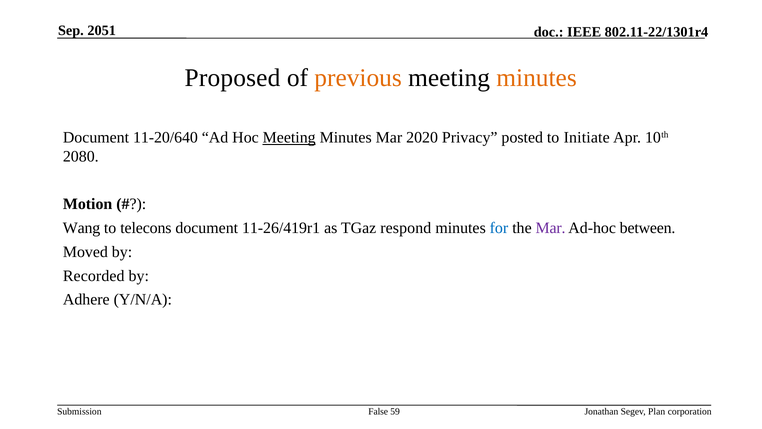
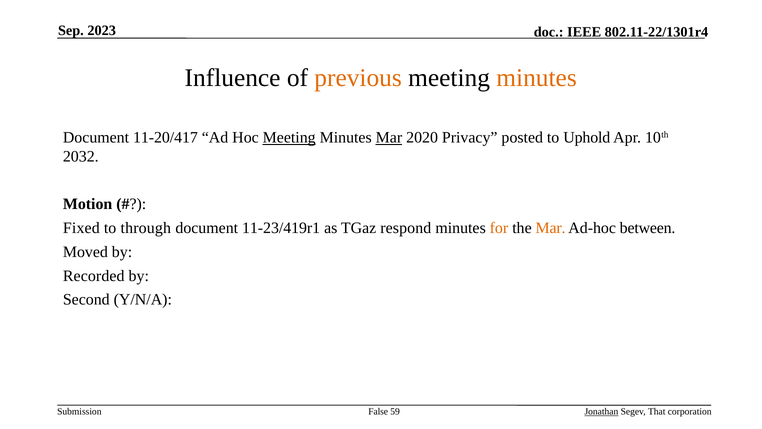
2051: 2051 -> 2023
Proposed: Proposed -> Influence
11-20/640: 11-20/640 -> 11-20/417
Mar at (389, 137) underline: none -> present
Initiate: Initiate -> Uphold
2080: 2080 -> 2032
Wang: Wang -> Fixed
telecons: telecons -> through
11-26/419r1: 11-26/419r1 -> 11-23/419r1
for colour: blue -> orange
Mar at (551, 228) colour: purple -> orange
Adhere: Adhere -> Second
Jonathan underline: none -> present
Plan: Plan -> That
